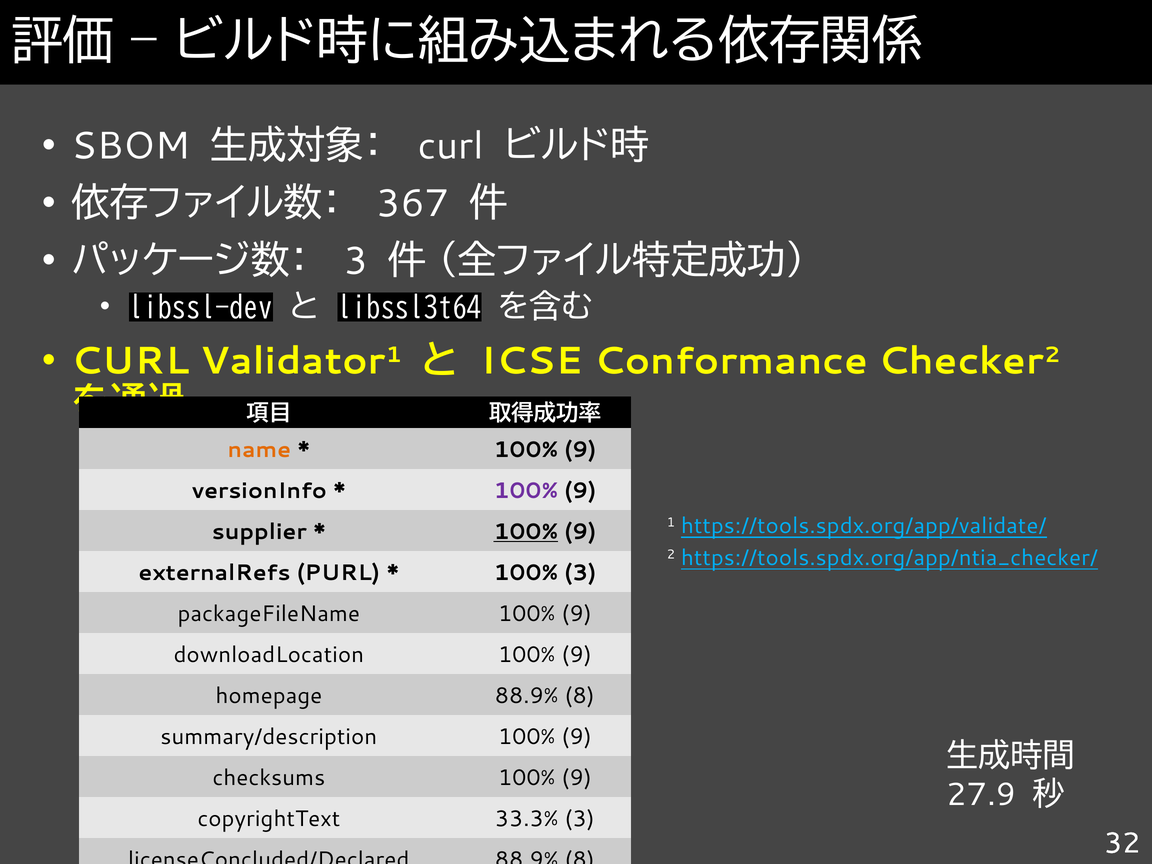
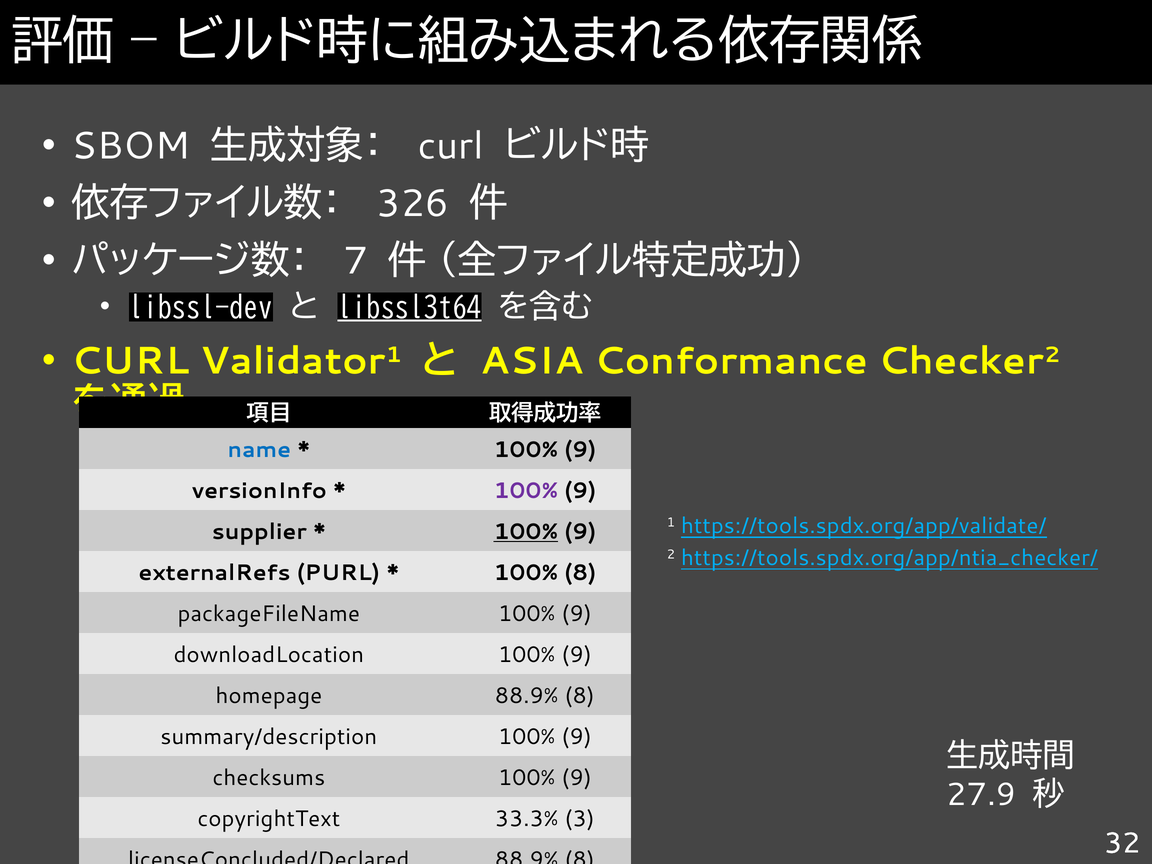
367: 367 -> 326
3 at (356, 261): 3 -> 7
libssl3t64 underline: none -> present
ICSE: ICSE -> ASIA
name colour: orange -> blue
100% 3: 3 -> 8
